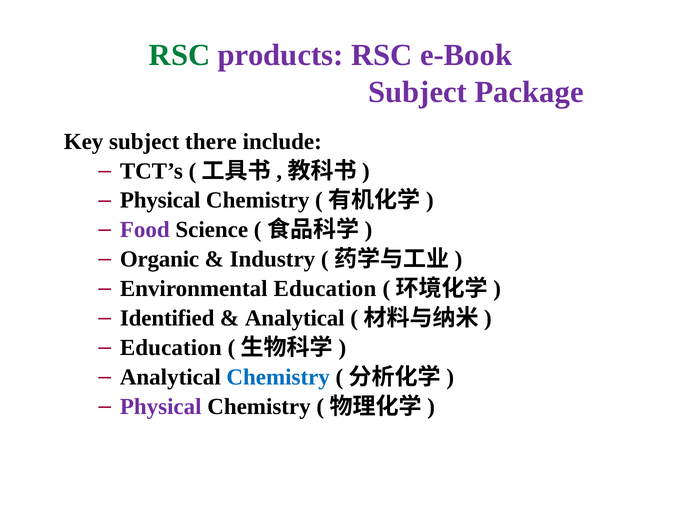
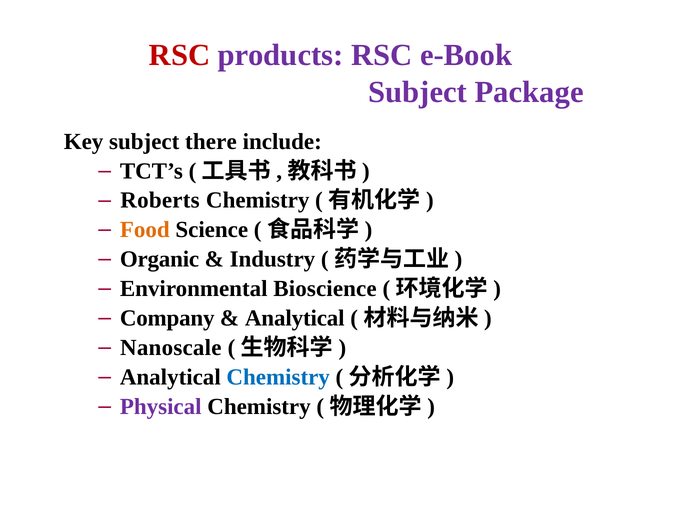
RSC at (180, 55) colour: green -> red
Physical at (160, 200): Physical -> Roberts
Food colour: purple -> orange
Environmental Education: Education -> Bioscience
Identified: Identified -> Company
Education at (171, 347): Education -> Nanoscale
